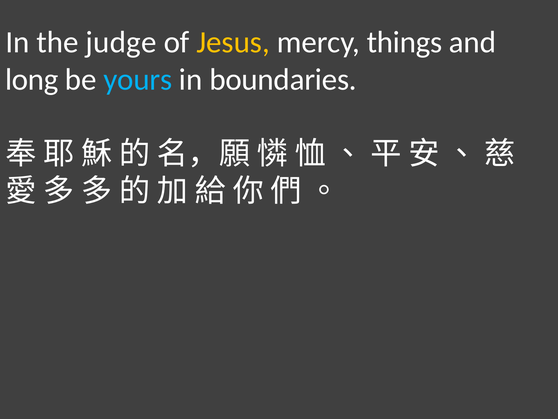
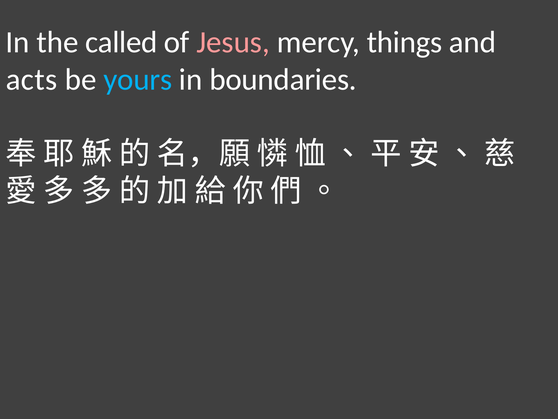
judge: judge -> called
Jesus colour: yellow -> pink
long: long -> acts
